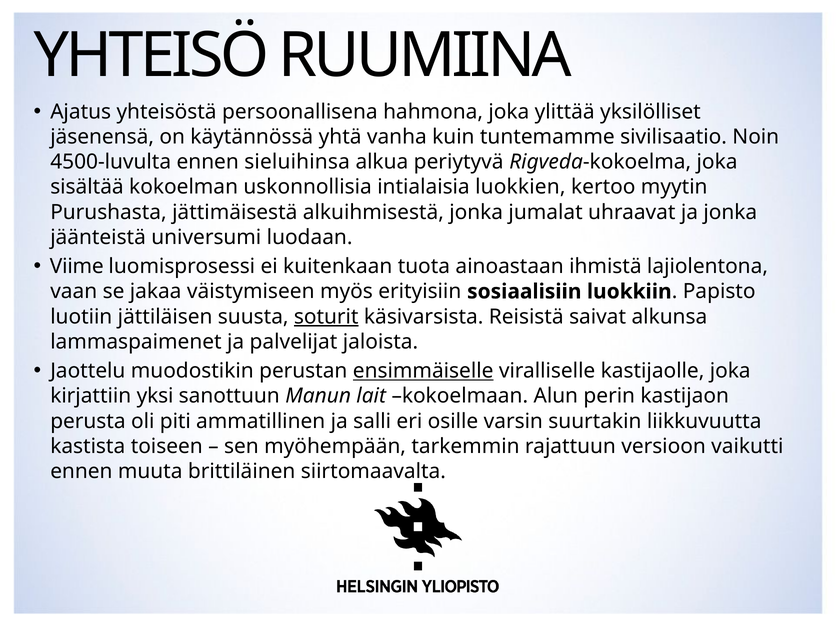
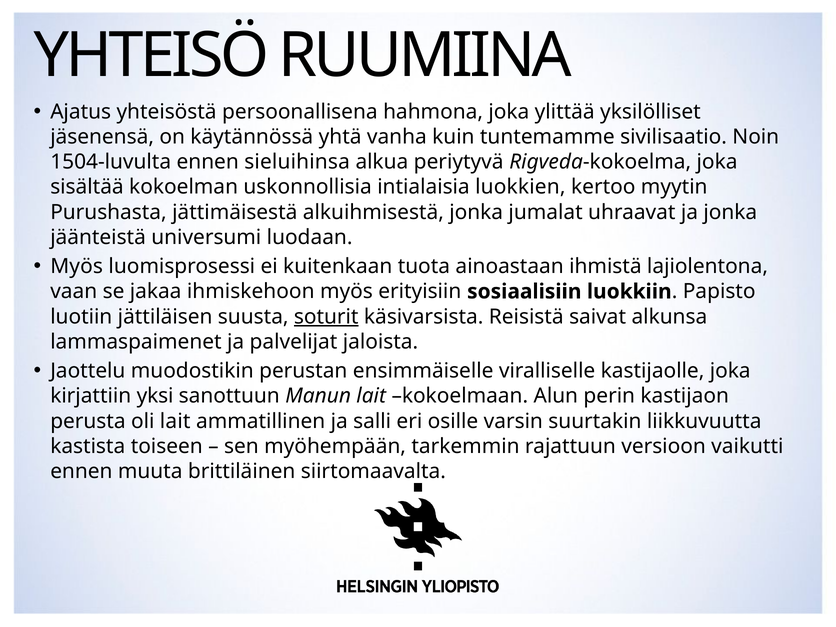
4500-luvulta: 4500-luvulta -> 1504-luvulta
Viime at (77, 266): Viime -> Myös
väistymiseen: väistymiseen -> ihmiskehoon
ensimmäiselle underline: present -> none
oli piti: piti -> lait
